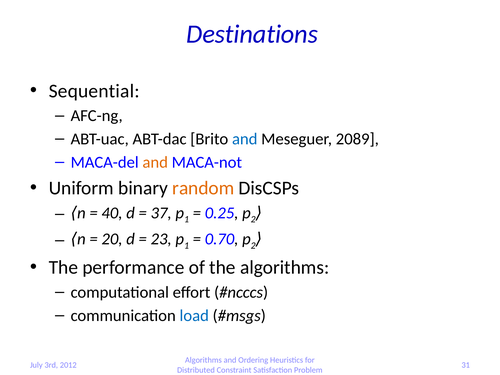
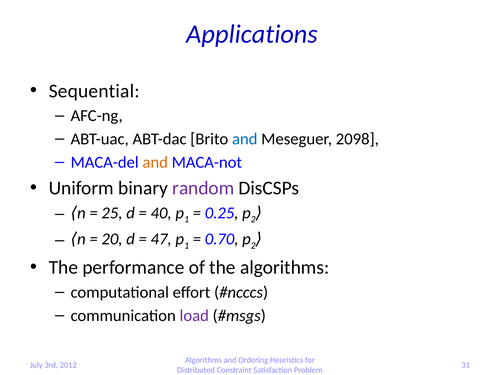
Destinations: Destinations -> Applications
2089: 2089 -> 2098
random colour: orange -> purple
40: 40 -> 25
37: 37 -> 40
23: 23 -> 47
load colour: blue -> purple
